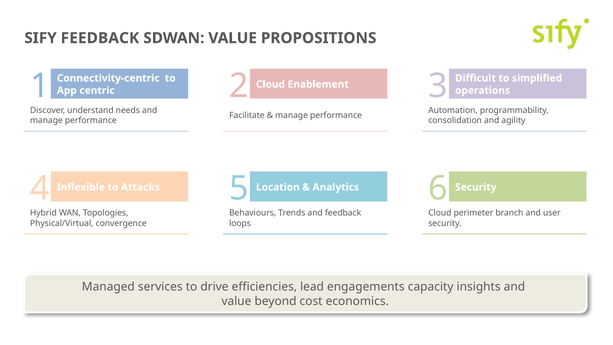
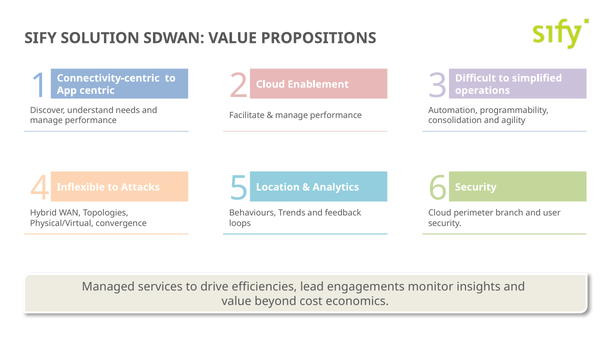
SIFY FEEDBACK: FEEDBACK -> SOLUTION
capacity: capacity -> monitor
